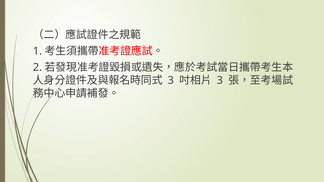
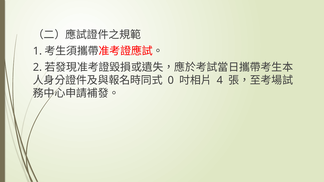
3 at (171, 80): 3 -> 0
3 at (220, 80): 3 -> 4
